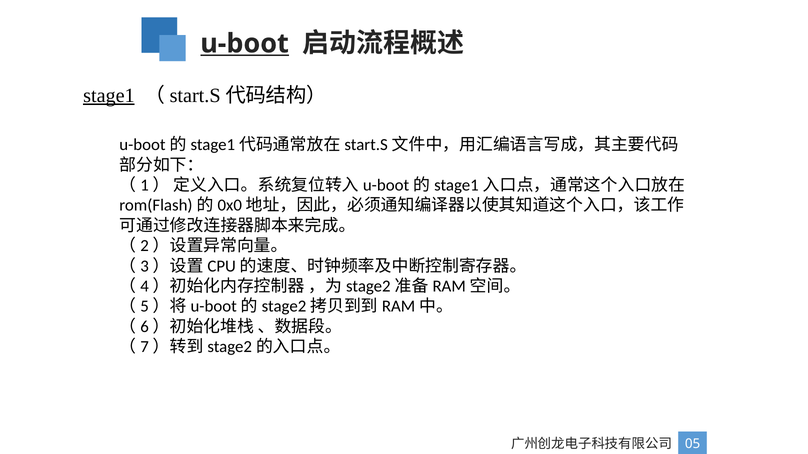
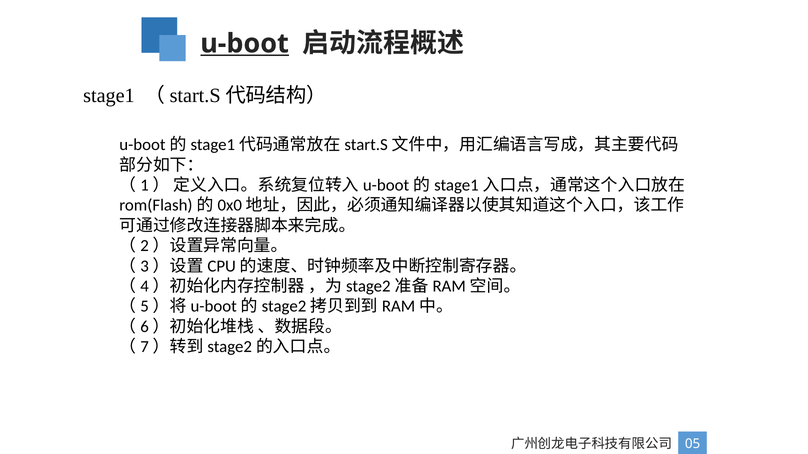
stage1 underline: present -> none
